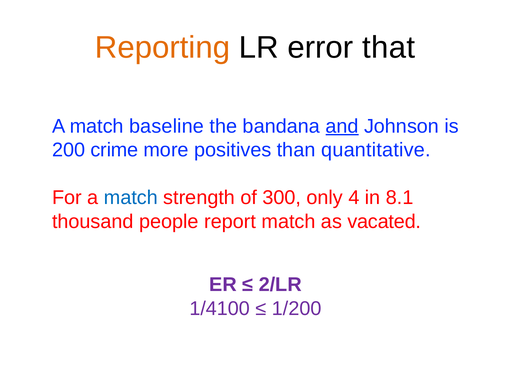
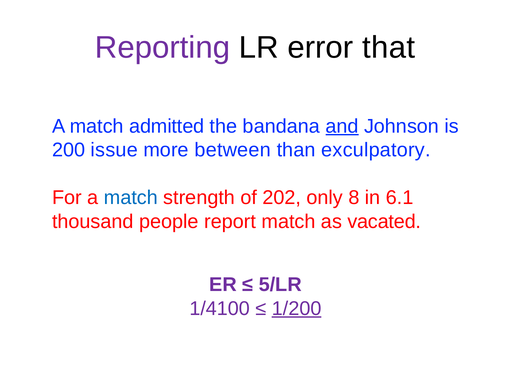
Reporting colour: orange -> purple
baseline: baseline -> admitted
crime: crime -> issue
positives: positives -> between
quantitative: quantitative -> exculpatory
300: 300 -> 202
4: 4 -> 8
8.1: 8.1 -> 6.1
2/LR: 2/LR -> 5/LR
1/200 underline: none -> present
